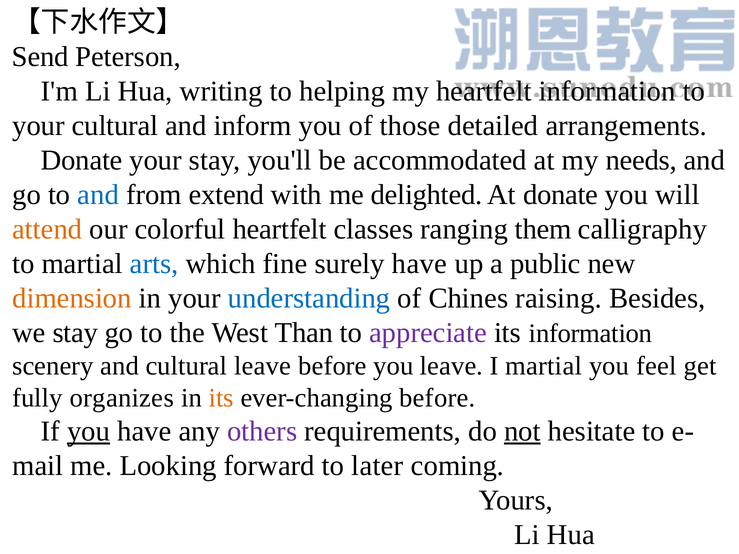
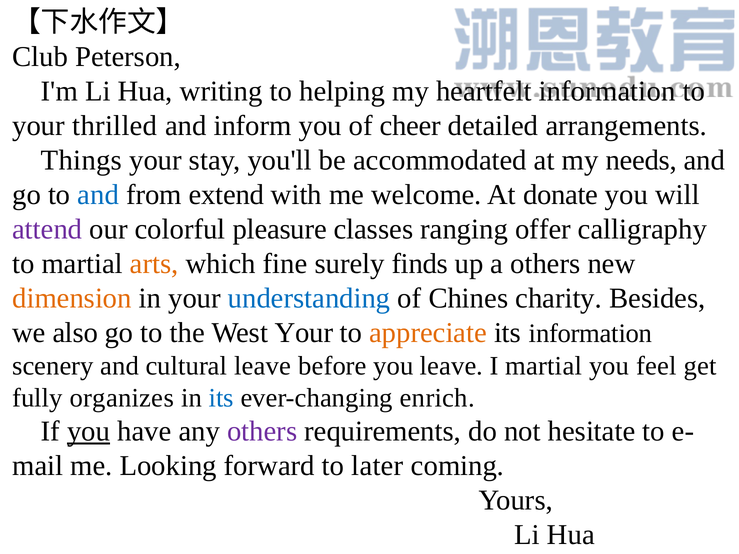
Send: Send -> Club
your cultural: cultural -> thrilled
those: those -> cheer
Donate at (82, 160): Donate -> Things
delighted: delighted -> welcome
attend colour: orange -> purple
colorful heartfelt: heartfelt -> pleasure
them: them -> offer
arts colour: blue -> orange
surely have: have -> finds
a public: public -> others
raising: raising -> charity
we stay: stay -> also
West Than: Than -> Your
appreciate colour: purple -> orange
its at (221, 398) colour: orange -> blue
ever-changing before: before -> enrich
not underline: present -> none
